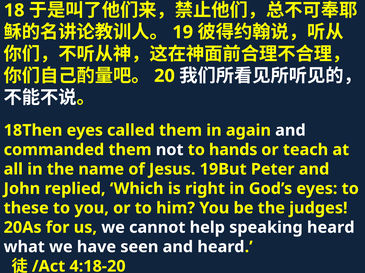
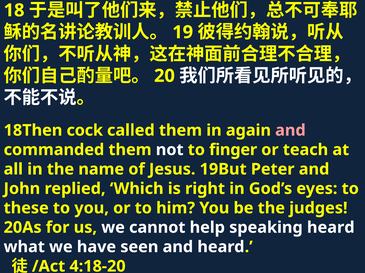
18Then eyes: eyes -> cock
and at (290, 131) colour: white -> pink
hands: hands -> finger
